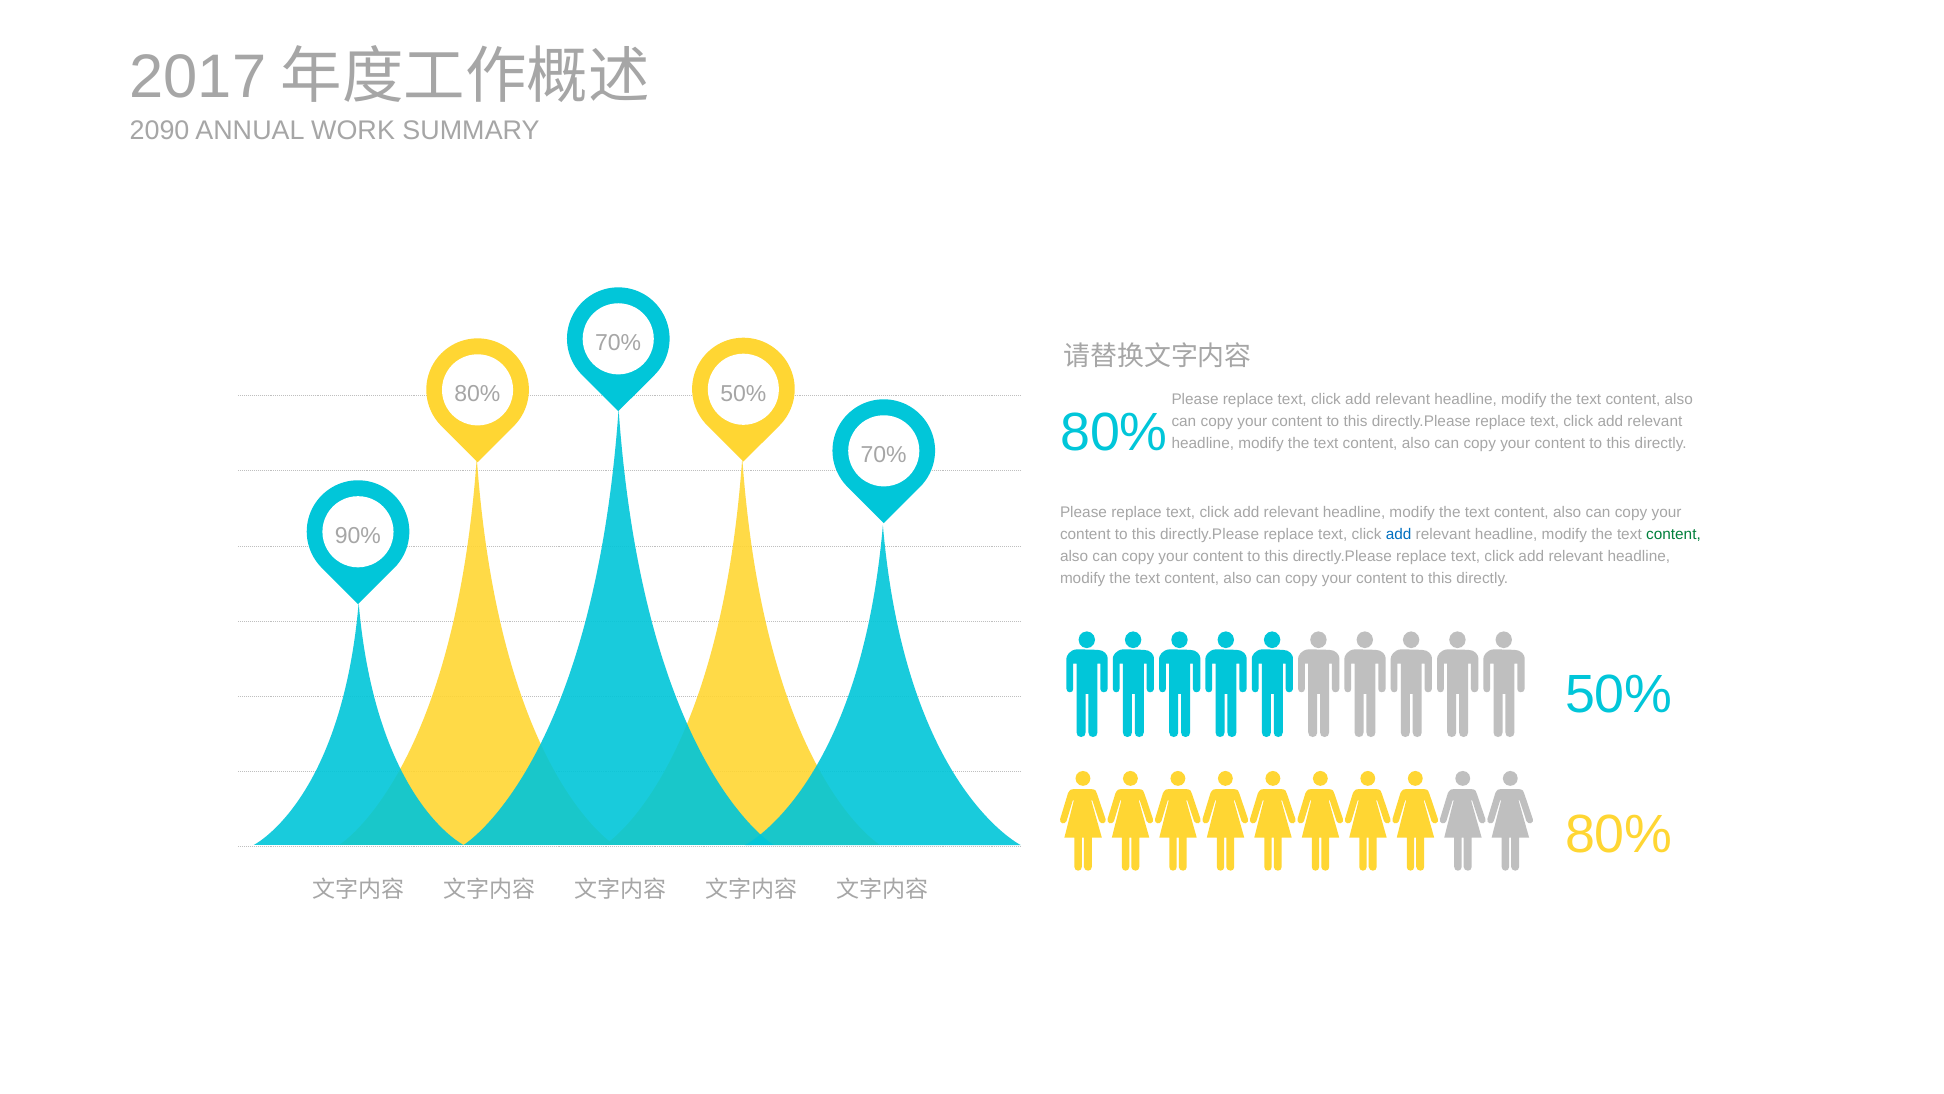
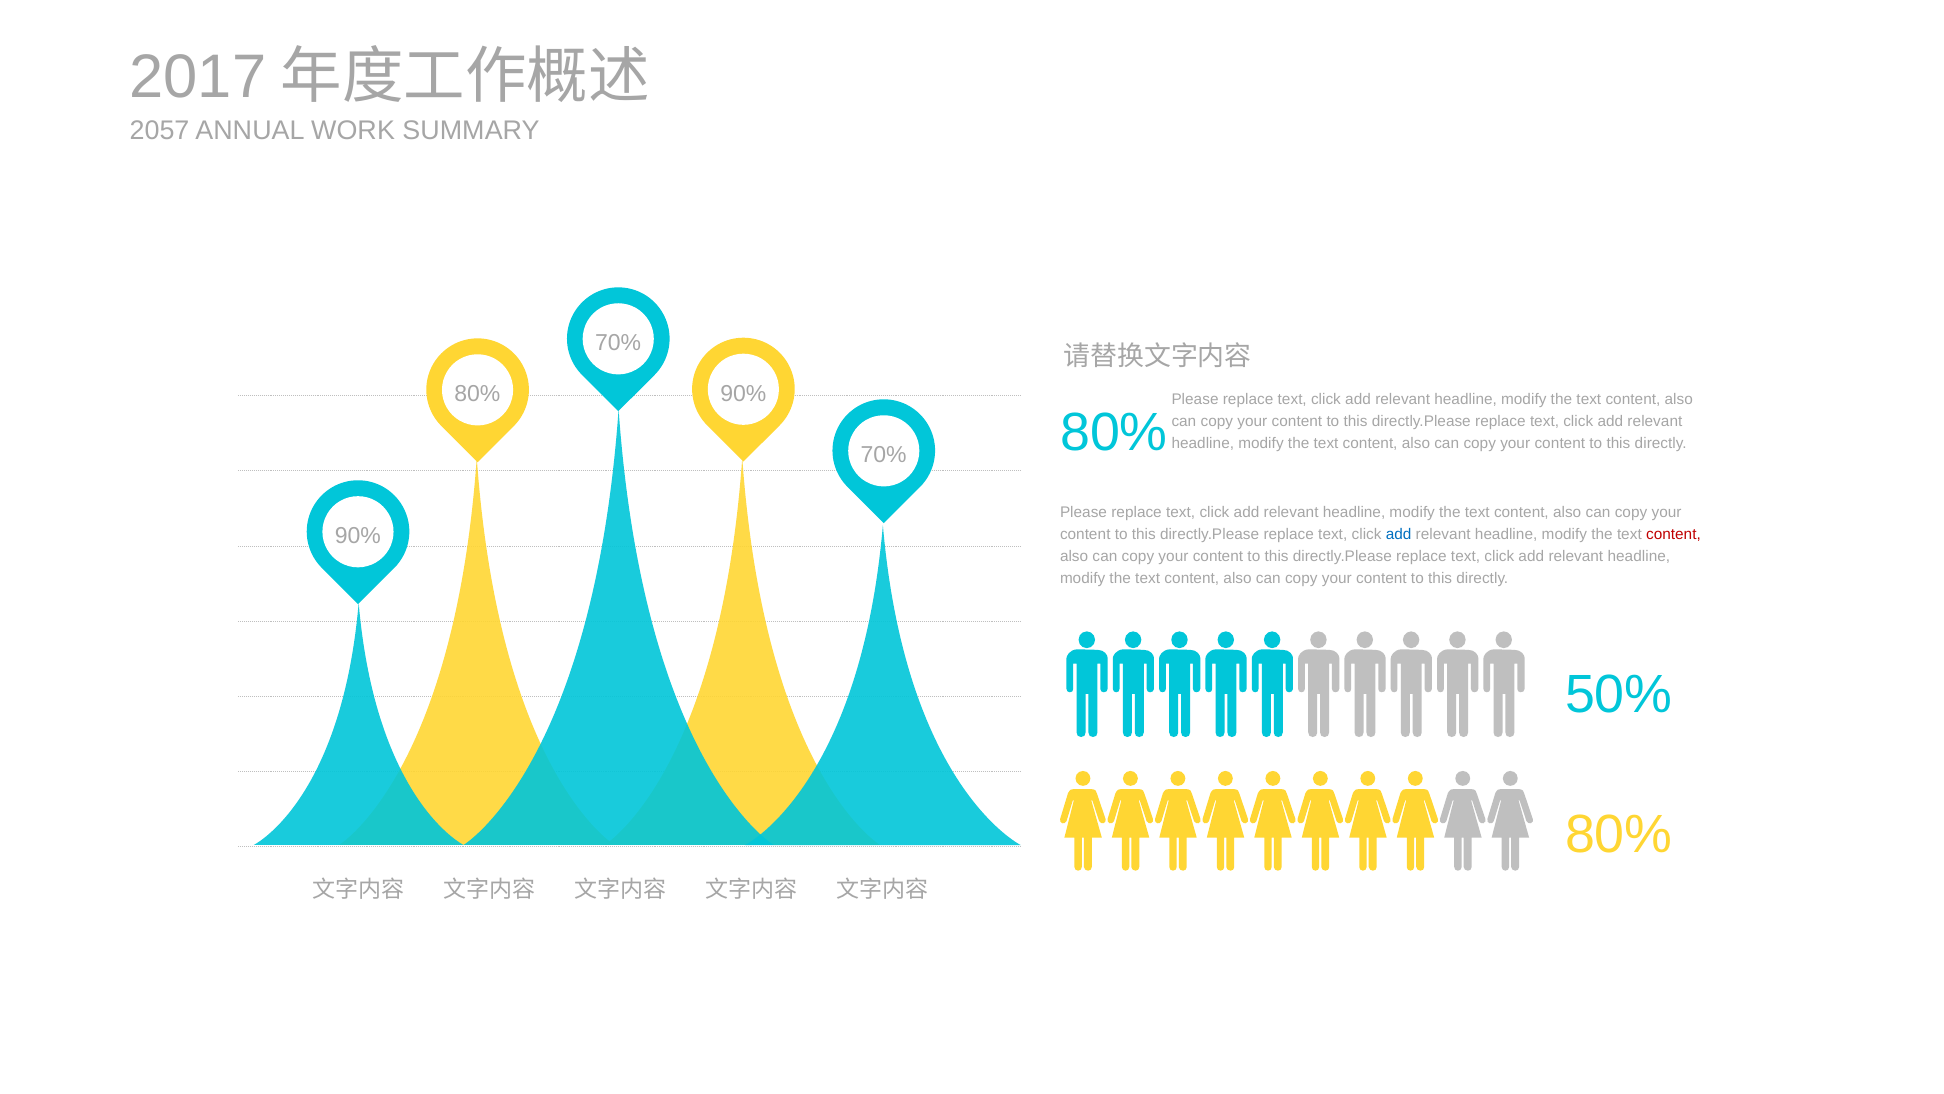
2090: 2090 -> 2057
50% at (743, 393): 50% -> 90%
content at (1673, 534) colour: green -> red
